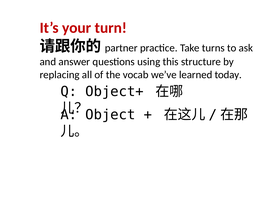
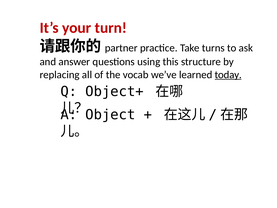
today underline: none -> present
